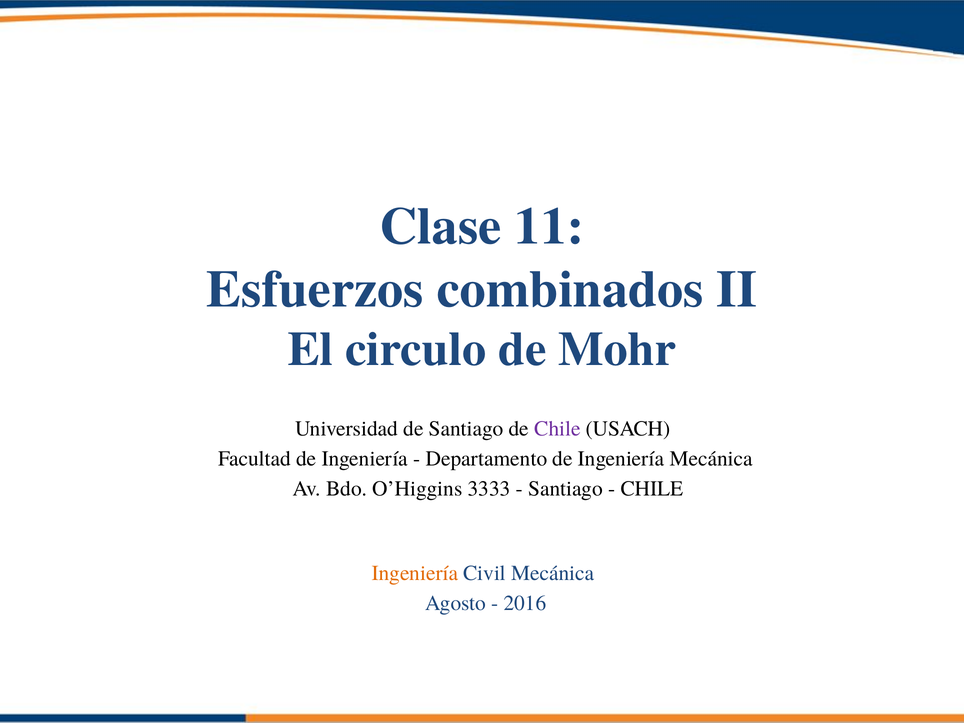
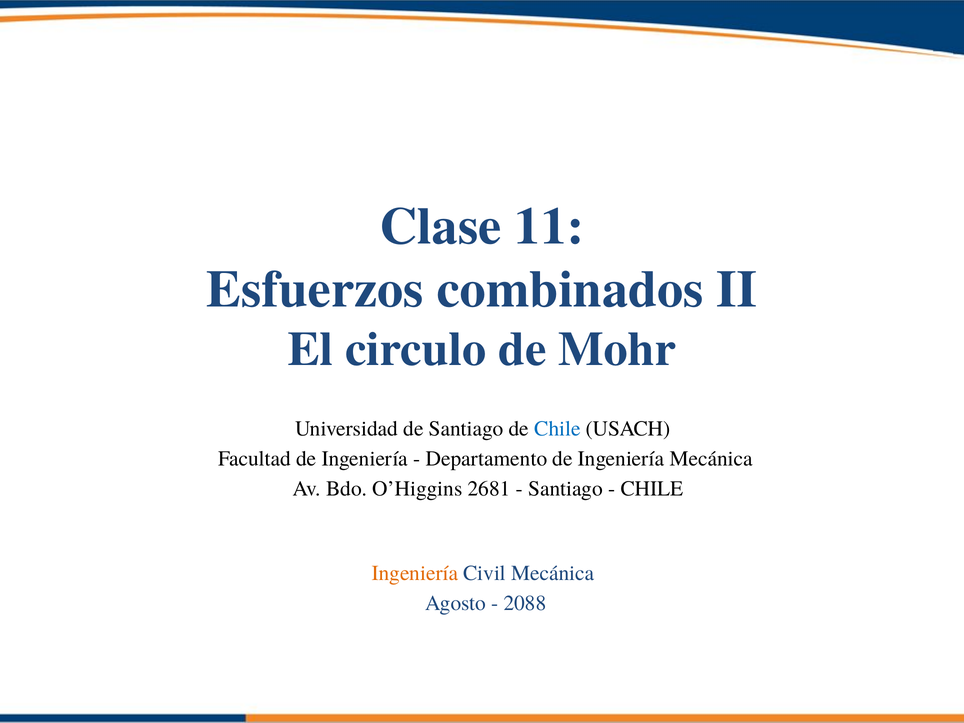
Chile at (557, 429) colour: purple -> blue
3333: 3333 -> 2681
2016: 2016 -> 2088
